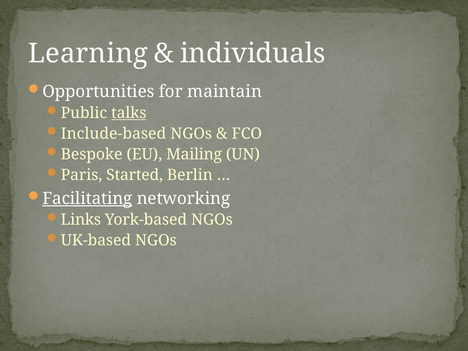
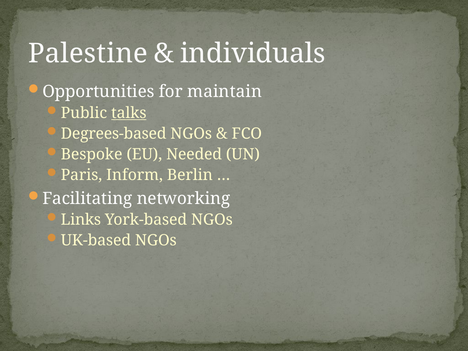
Learning: Learning -> Palestine
Include-based: Include-based -> Degrees-based
Mailing: Mailing -> Needed
Started: Started -> Inform
Facilitating underline: present -> none
